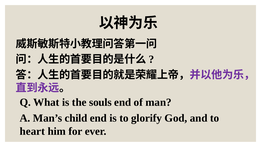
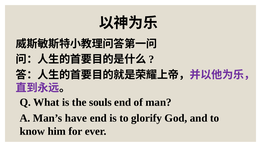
child: child -> have
heart: heart -> know
